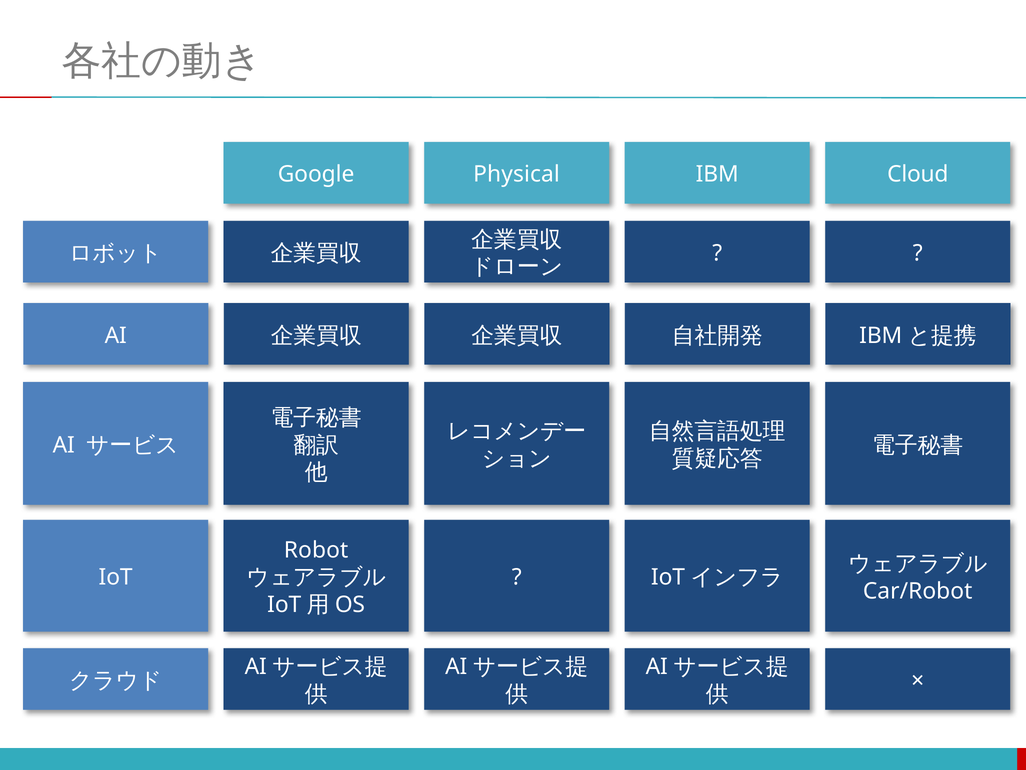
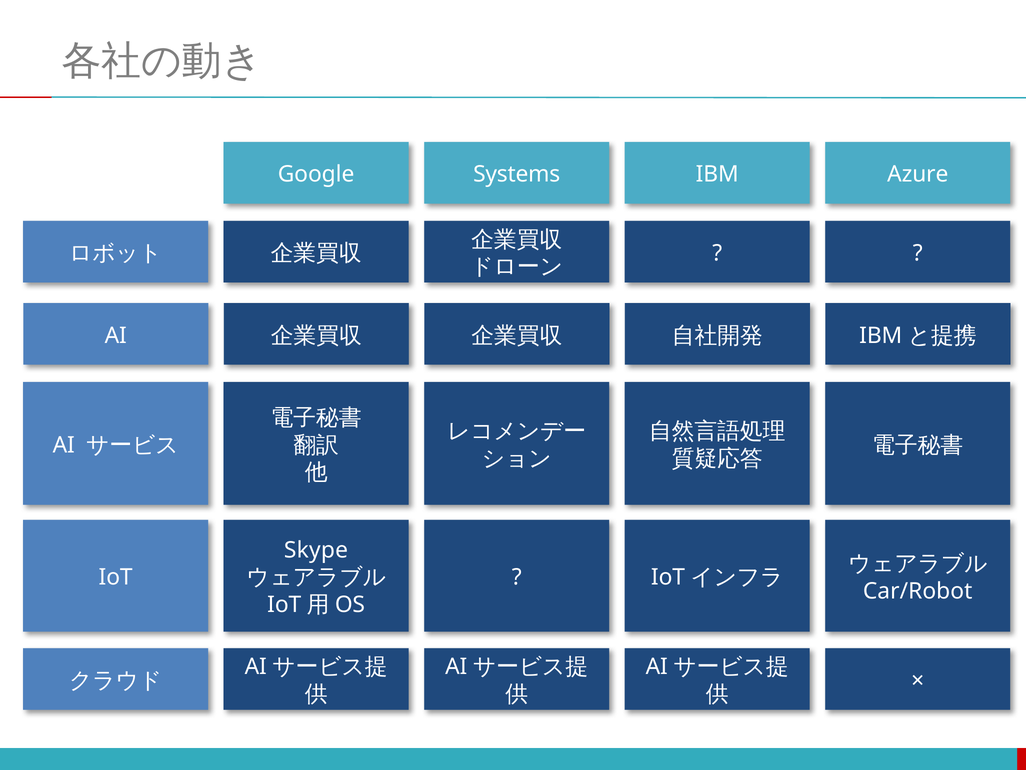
Physical: Physical -> Systems
Cloud: Cloud -> Azure
Robot: Robot -> Skype
